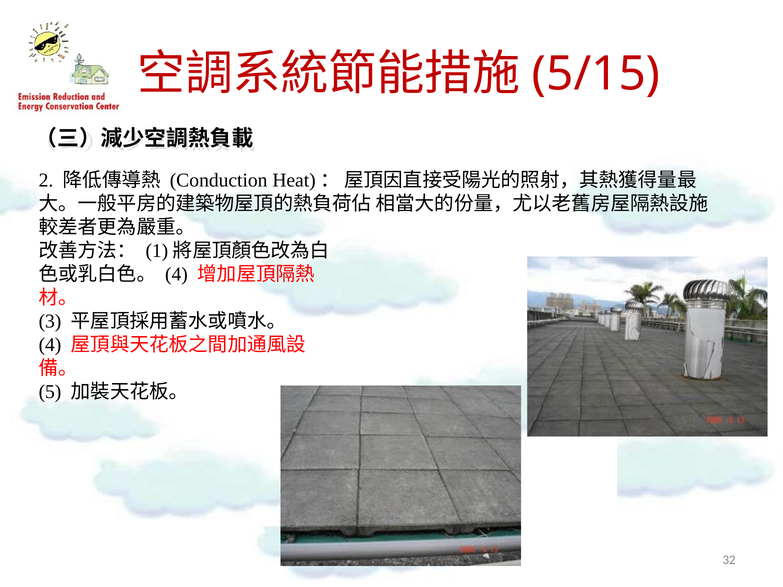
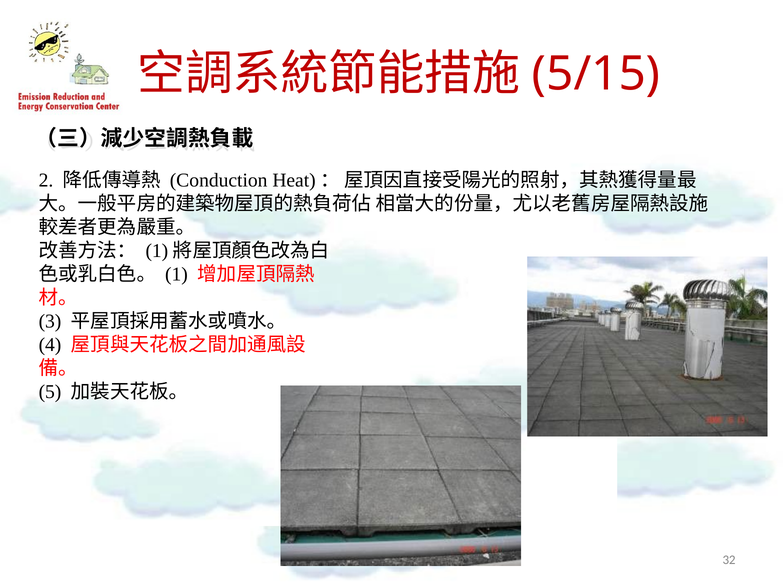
4 at (176, 274): 4 -> 1
